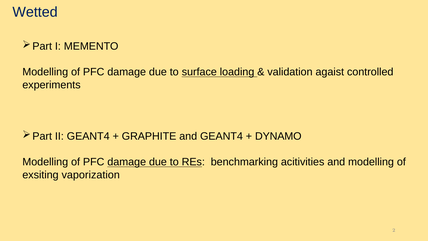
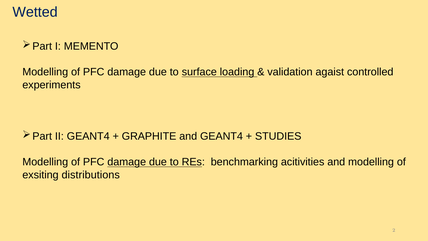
DYNAMO: DYNAMO -> STUDIES
vaporization: vaporization -> distributions
